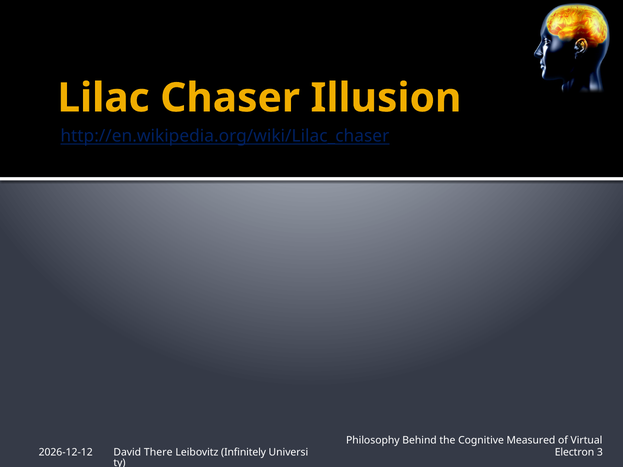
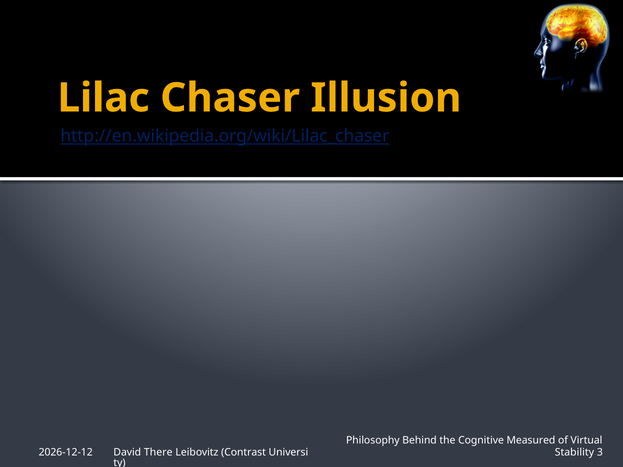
Infinitely: Infinitely -> Contrast
Electron: Electron -> Stability
